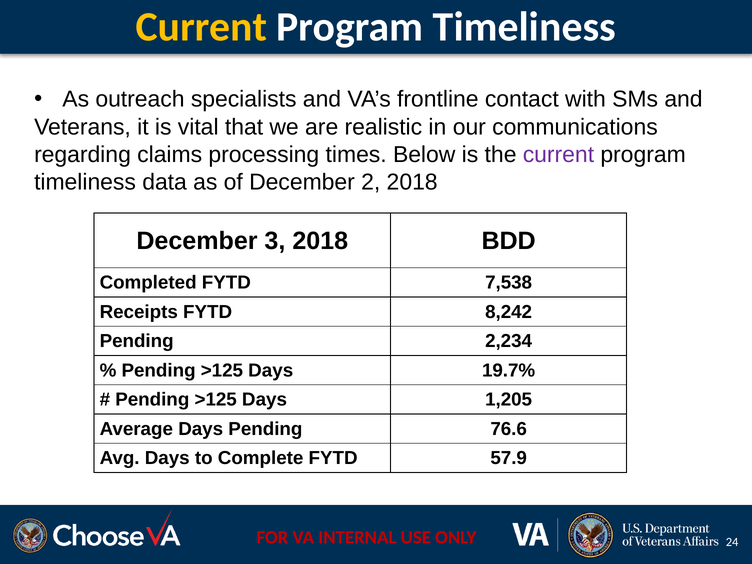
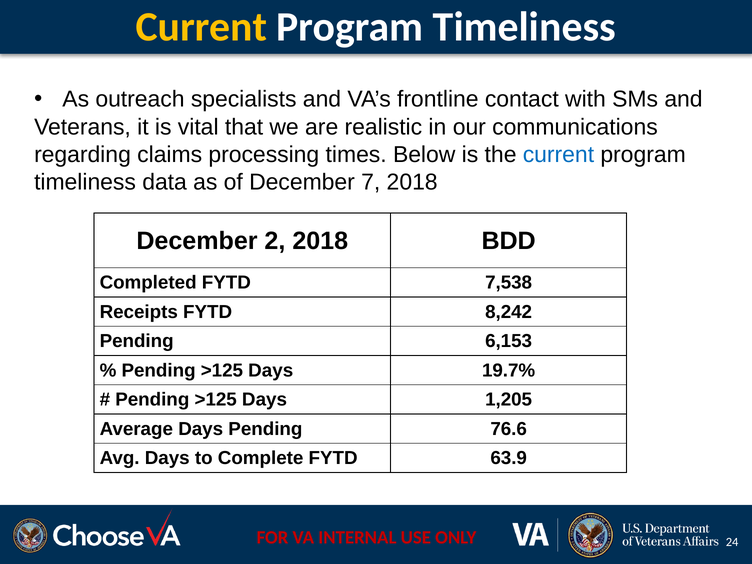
current at (558, 155) colour: purple -> blue
2: 2 -> 7
3: 3 -> 2
2,234: 2,234 -> 6,153
57.9: 57.9 -> 63.9
